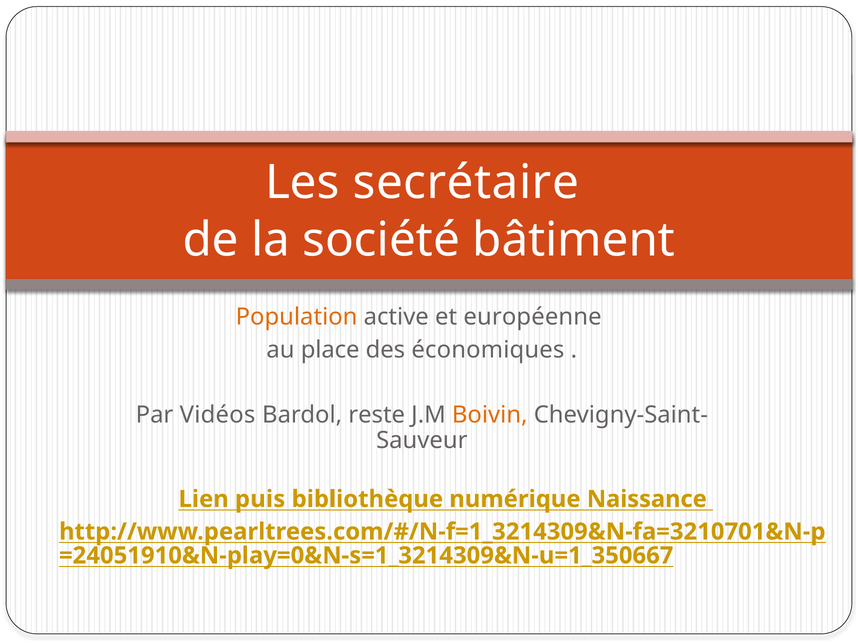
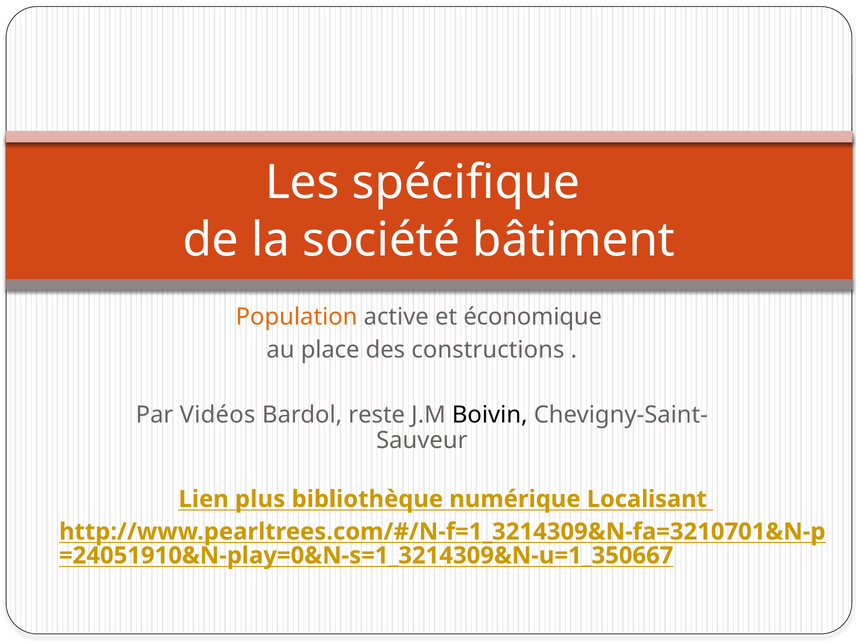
secrétaire: secrétaire -> spécifique
européenne: européenne -> économique
économiques: économiques -> constructions
Boivin colour: orange -> black
puis: puis -> plus
Naissance: Naissance -> Localisant
